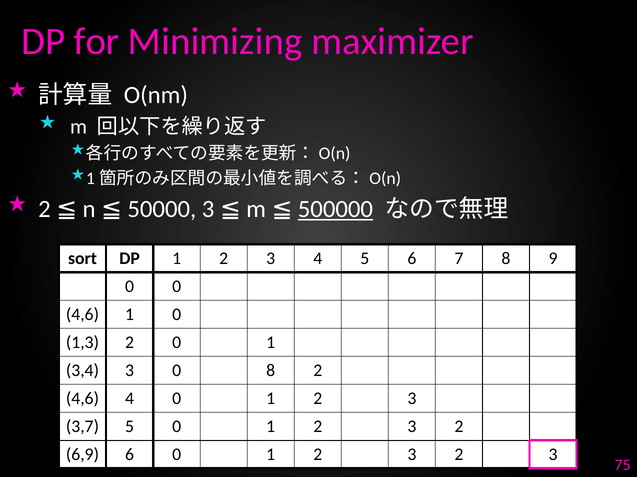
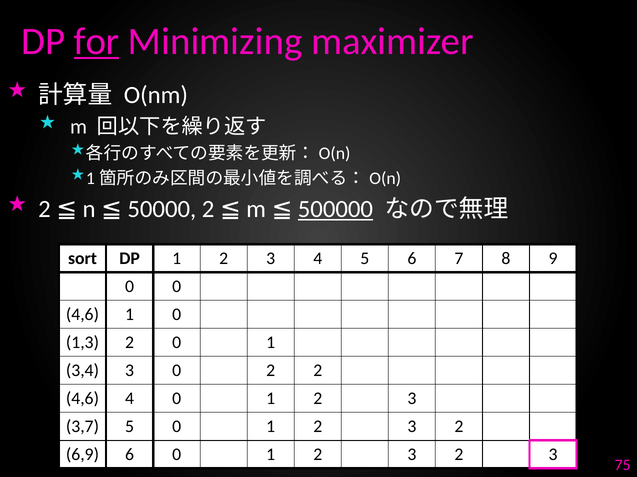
for underline: none -> present
50000 3: 3 -> 2
0 8: 8 -> 2
